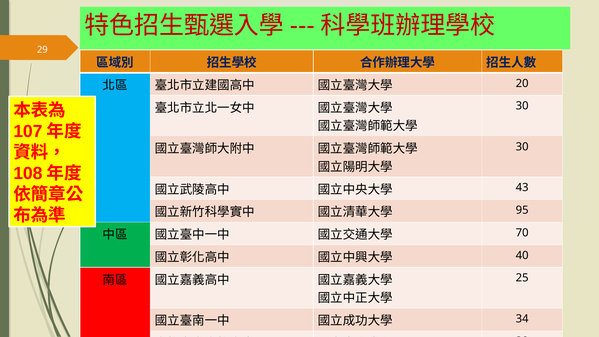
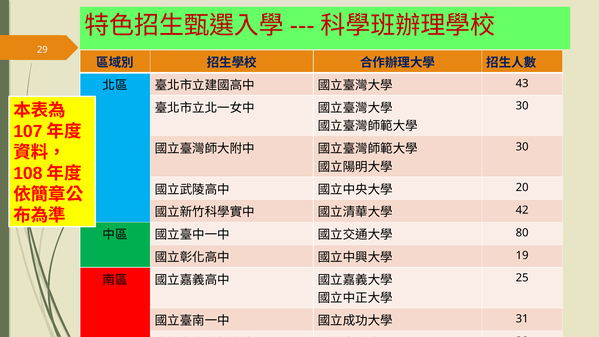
20: 20 -> 43
43: 43 -> 20
95: 95 -> 42
70: 70 -> 80
40: 40 -> 19
34: 34 -> 31
